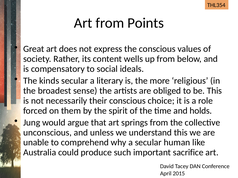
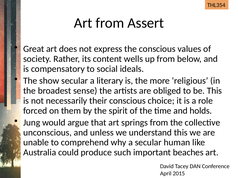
Points: Points -> Assert
kinds: kinds -> show
sacrifice: sacrifice -> beaches
